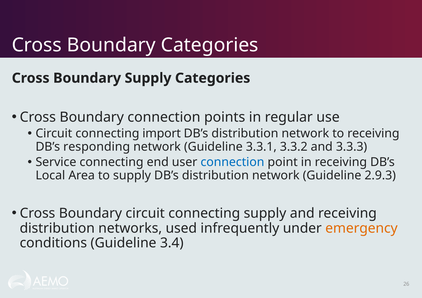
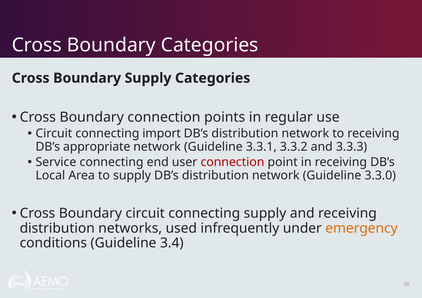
responding: responding -> appropriate
connection at (232, 162) colour: blue -> red
2.9.3: 2.9.3 -> 3.3.0
